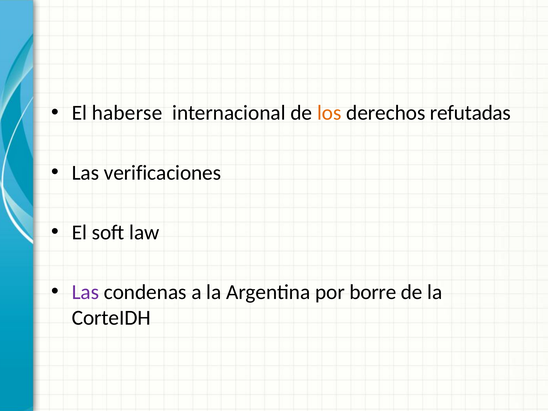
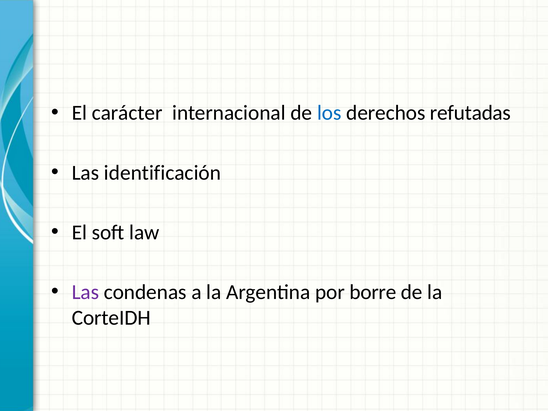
haberse: haberse -> carácter
los colour: orange -> blue
verificaciones: verificaciones -> identificación
